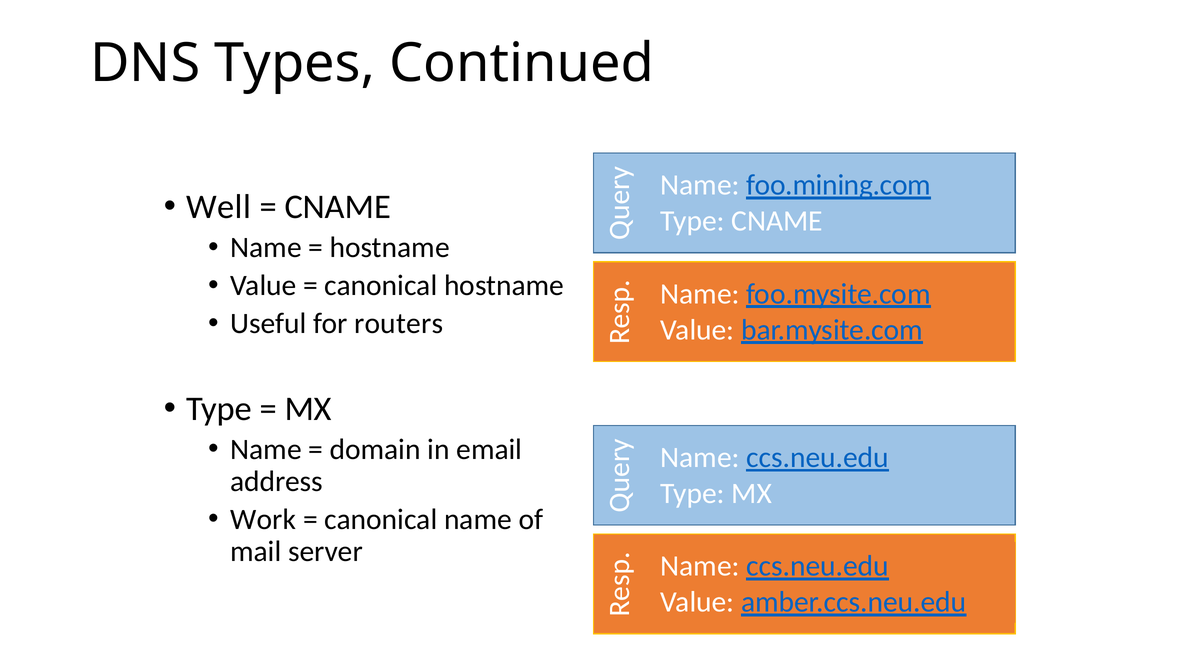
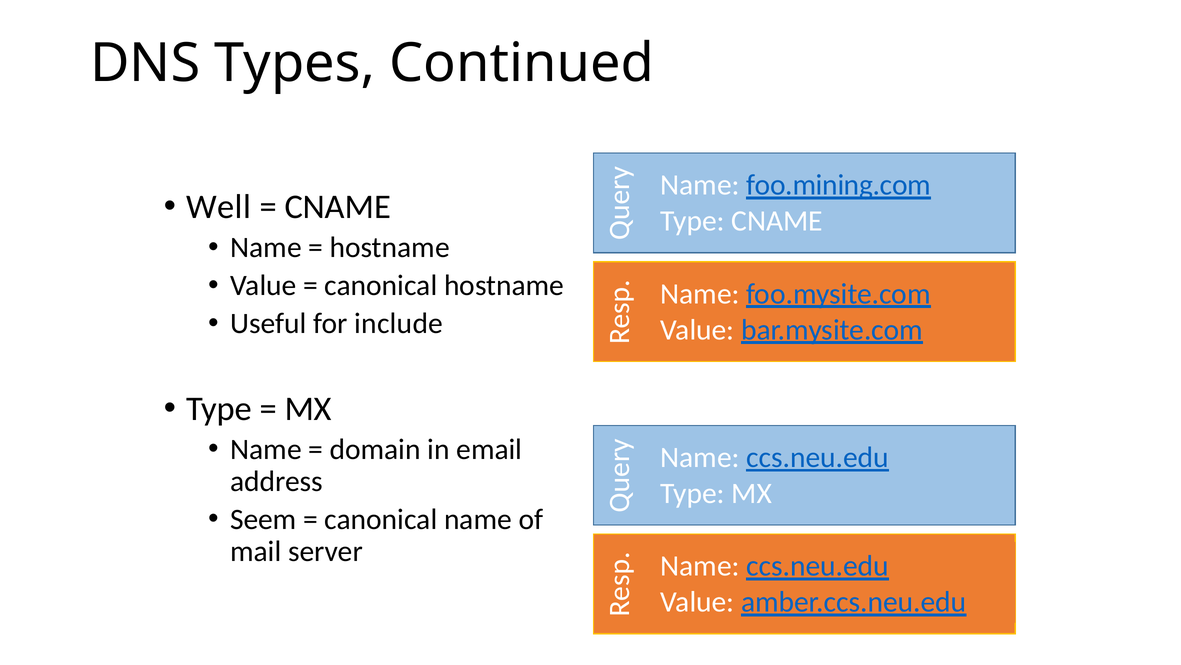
routers: routers -> include
Work: Work -> Seem
